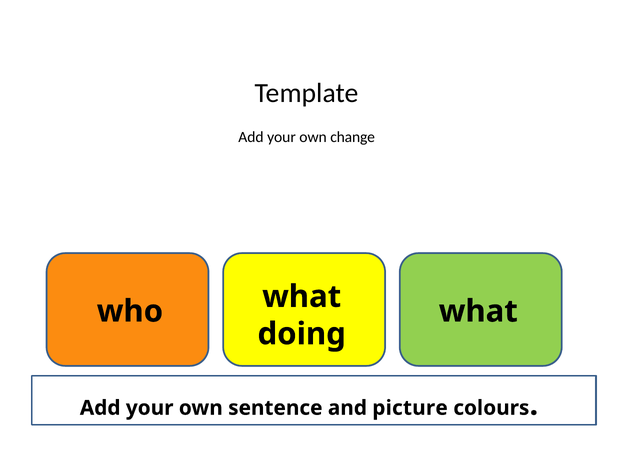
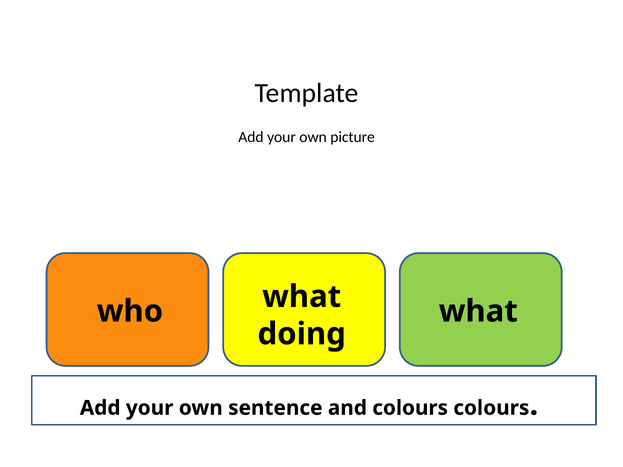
change: change -> picture
and picture: picture -> colours
